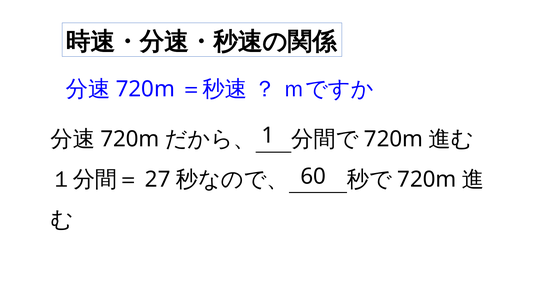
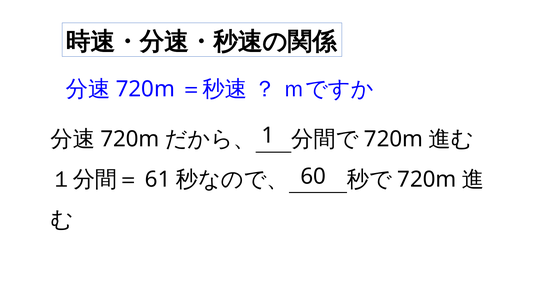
27: 27 -> 61
